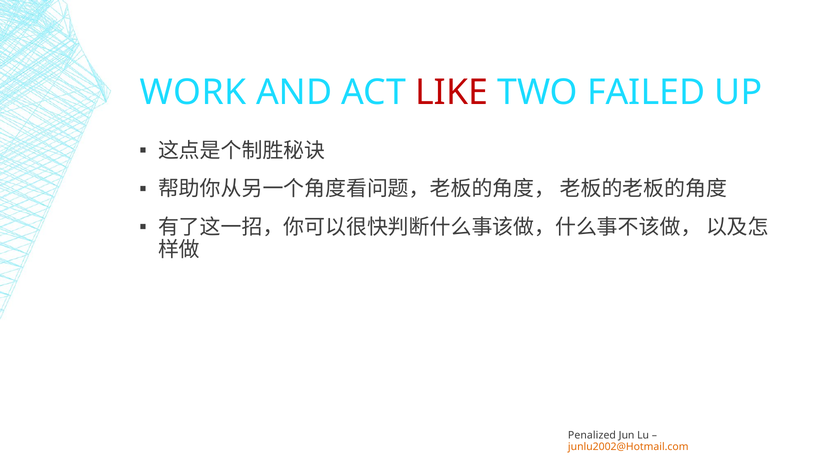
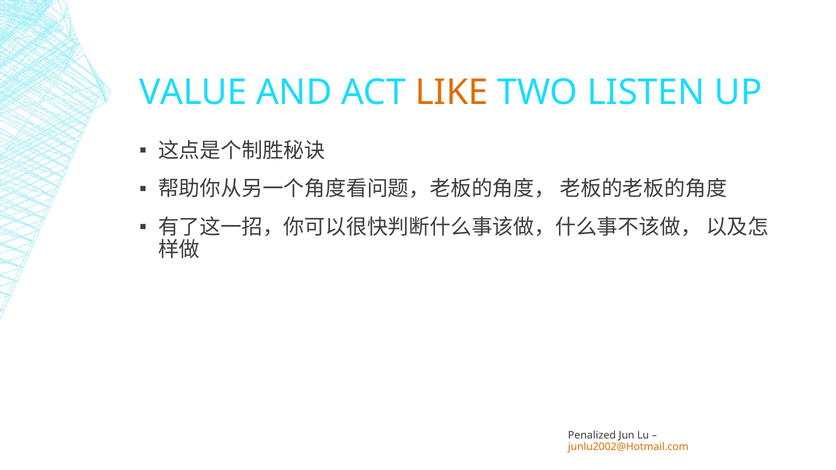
WORK: WORK -> VALUE
LIKE colour: red -> orange
FAILED: FAILED -> LISTEN
